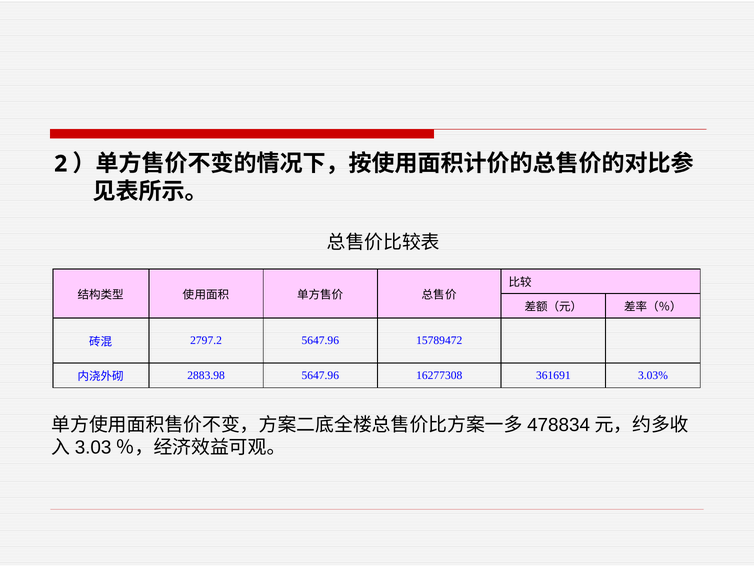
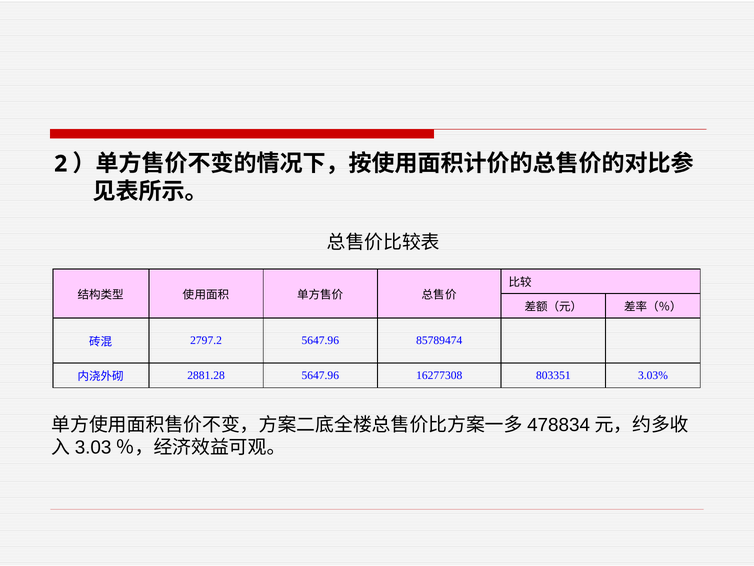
15789472: 15789472 -> 85789474
2883.98: 2883.98 -> 2881.28
361691: 361691 -> 803351
